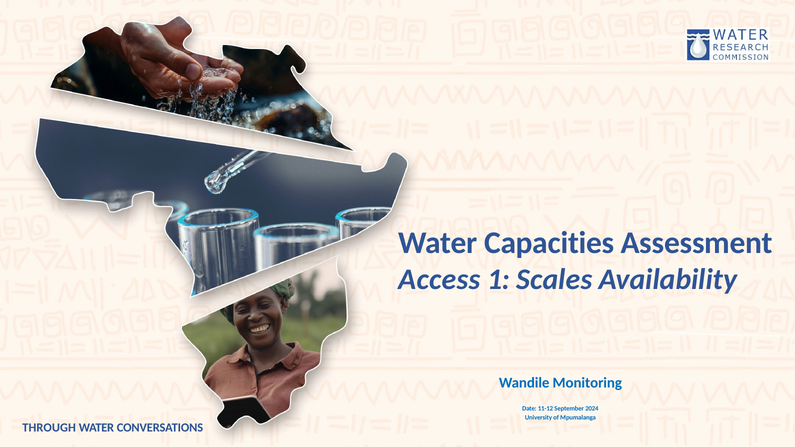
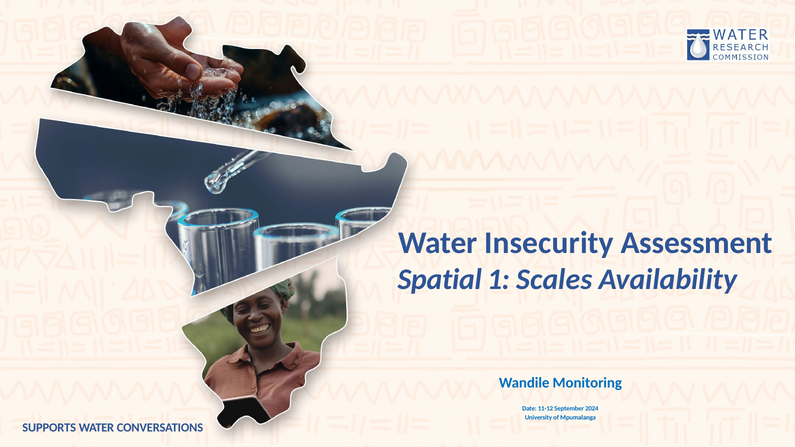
Capacities: Capacities -> Insecurity
Access: Access -> Spatial
THROUGH: THROUGH -> SUPPORTS
